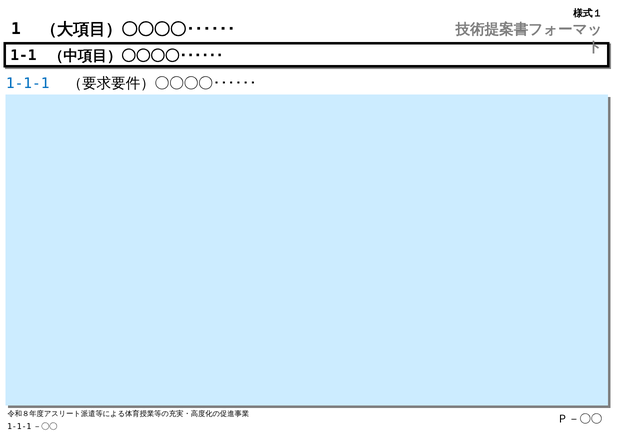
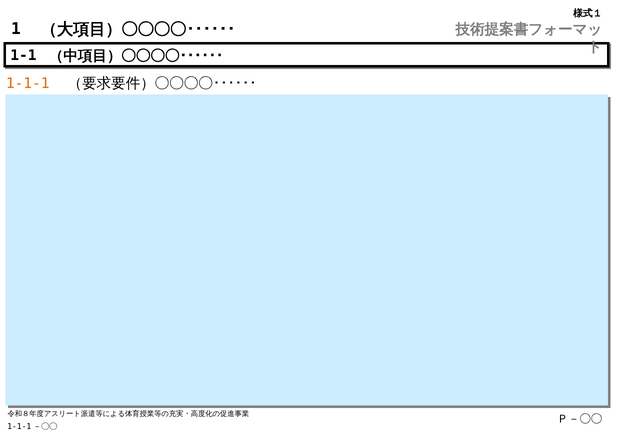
1-1-1 colour: blue -> orange
